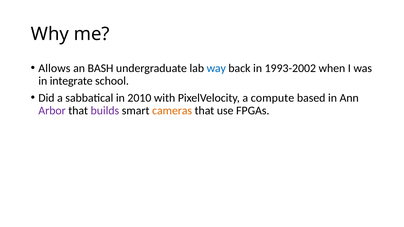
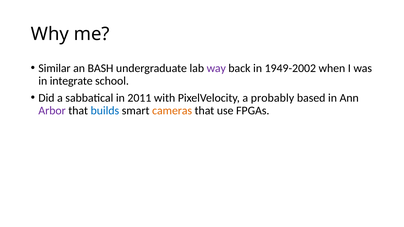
Allows: Allows -> Similar
way colour: blue -> purple
1993-2002: 1993-2002 -> 1949-2002
2010: 2010 -> 2011
compute: compute -> probably
builds colour: purple -> blue
